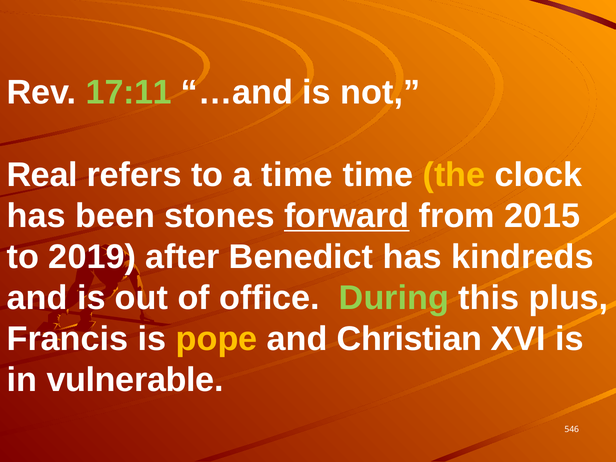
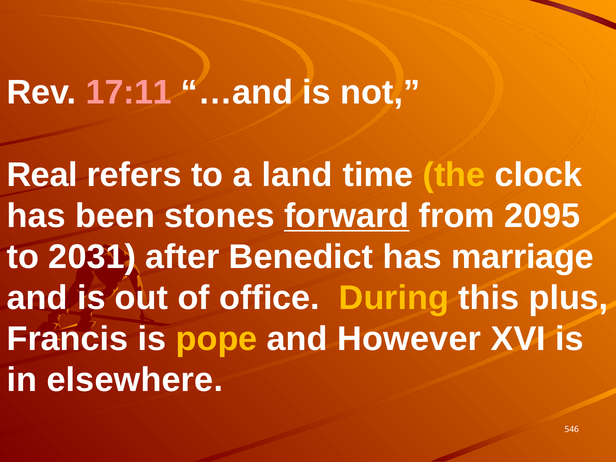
17:11 colour: light green -> pink
a time: time -> land
2015: 2015 -> 2095
2019: 2019 -> 2031
kindreds: kindreds -> marriage
During colour: light green -> yellow
Christian: Christian -> However
vulnerable: vulnerable -> elsewhere
